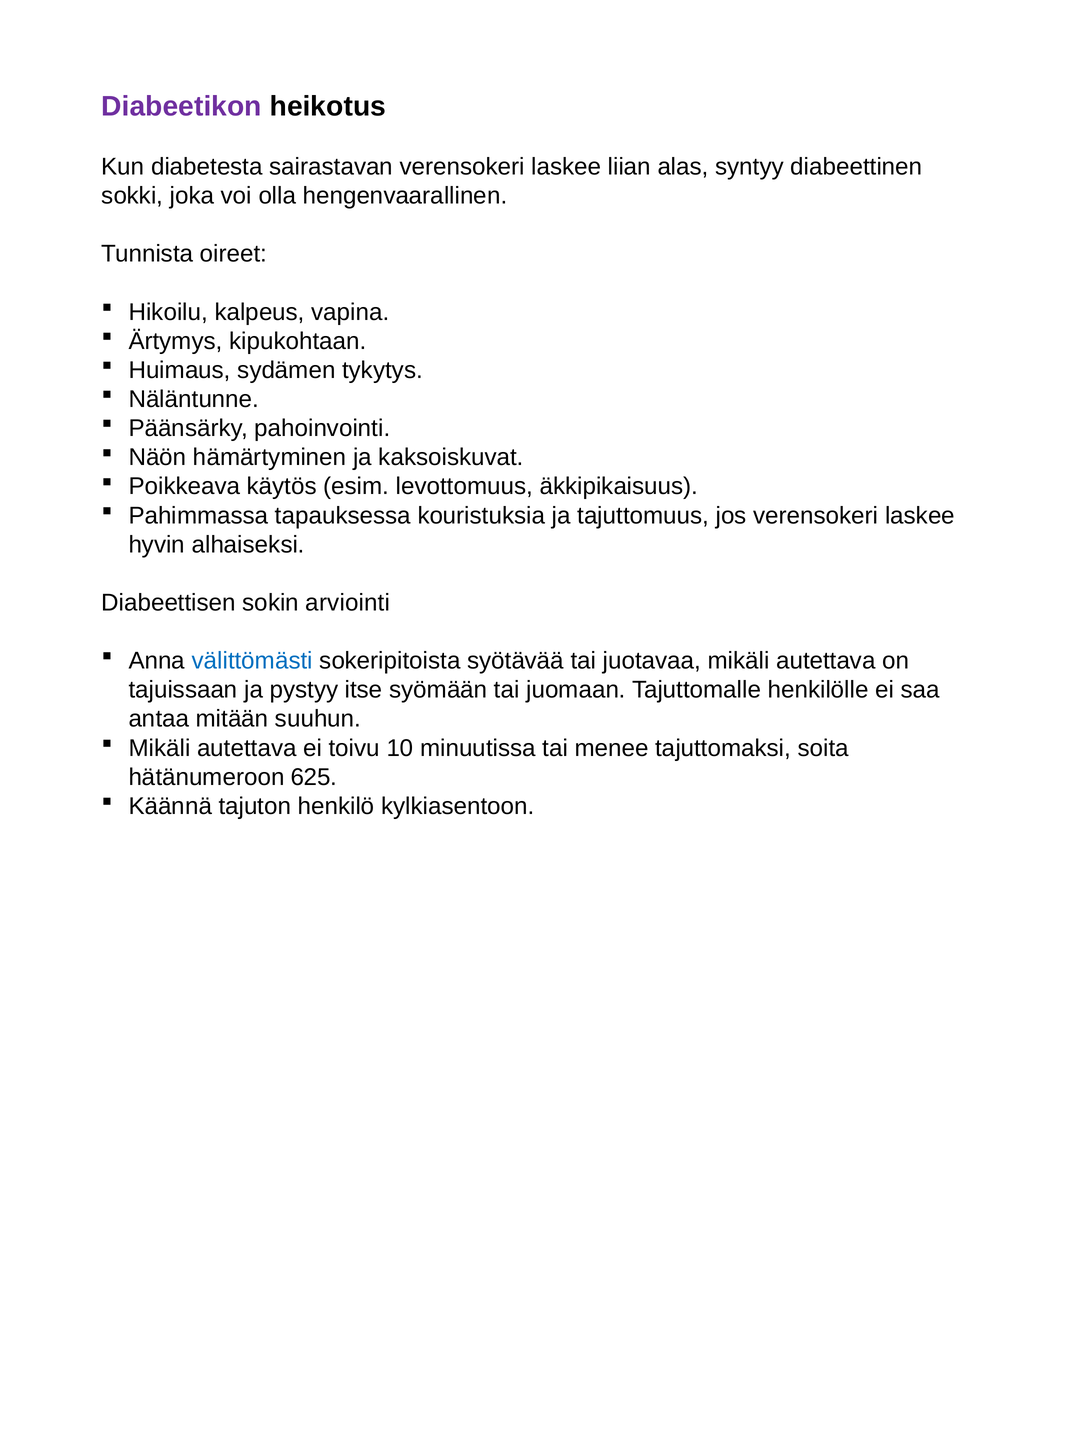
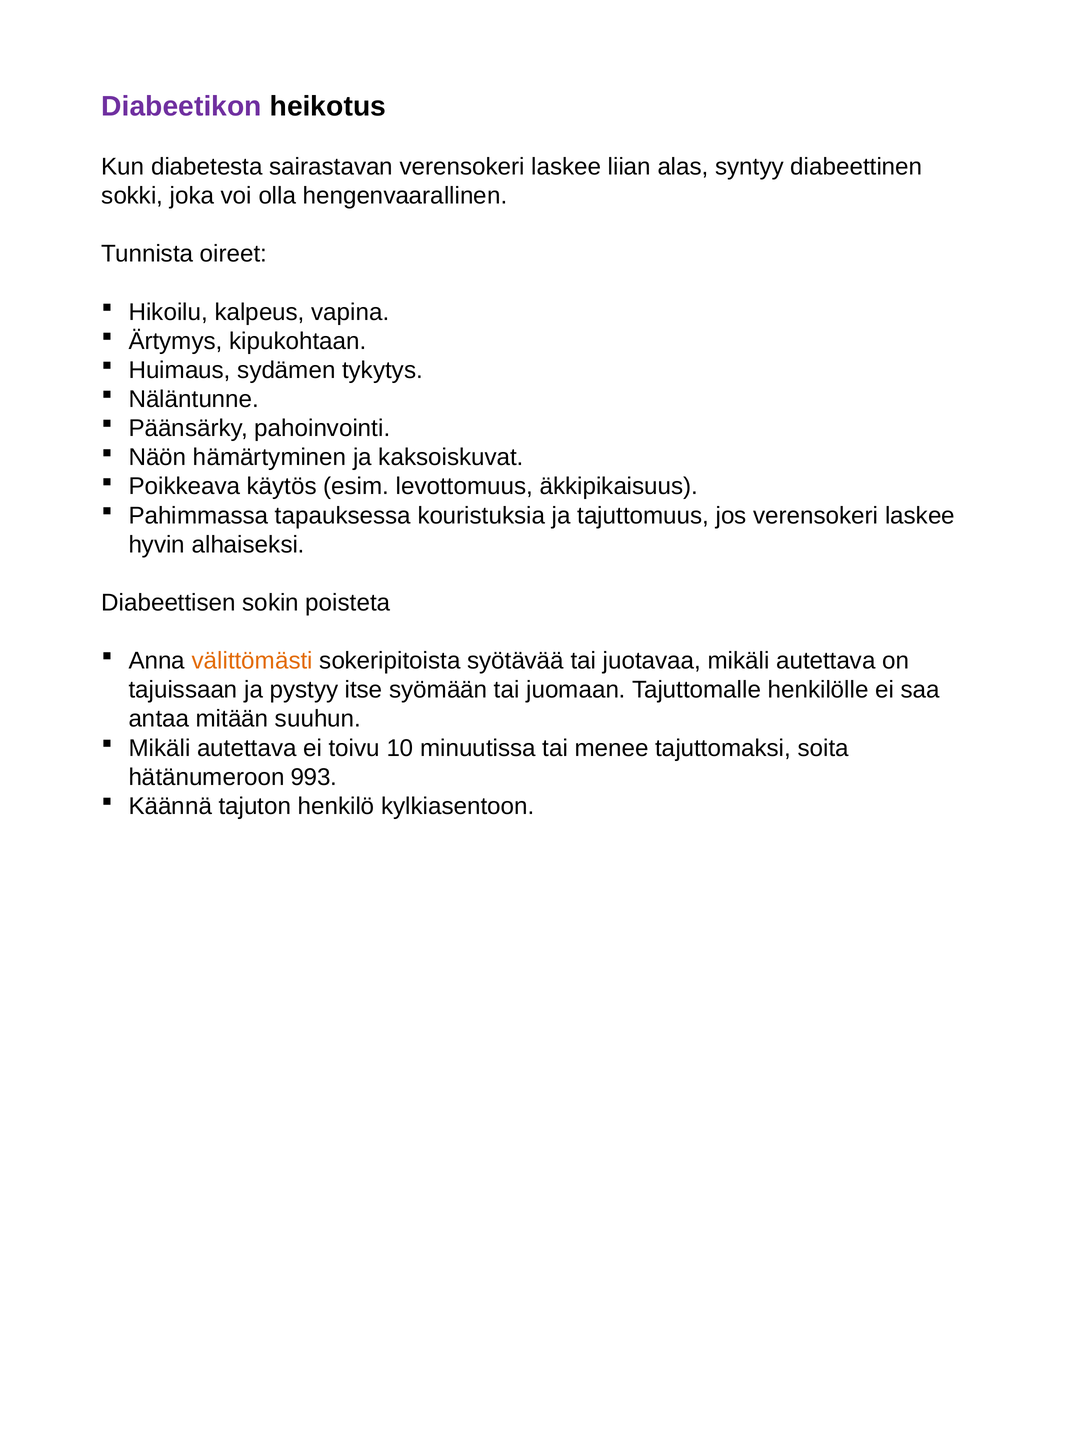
arviointi: arviointi -> poisteta
välittömästi colour: blue -> orange
625: 625 -> 993
